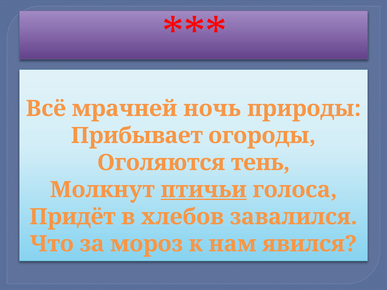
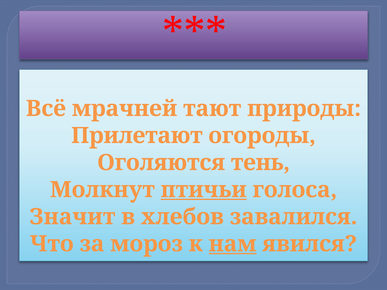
ночь: ночь -> тают
Прибывает: Прибывает -> Прилетают
Придёт: Придёт -> Значит
нам underline: none -> present
